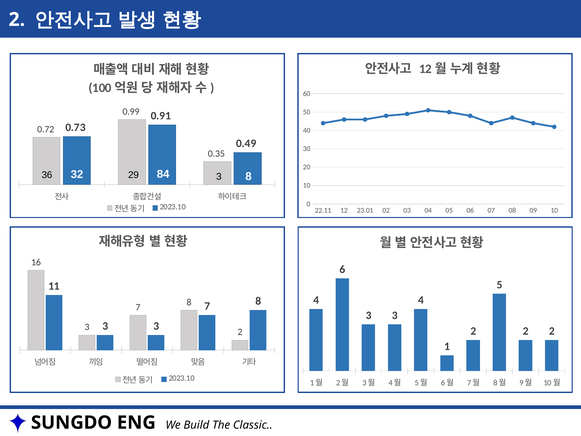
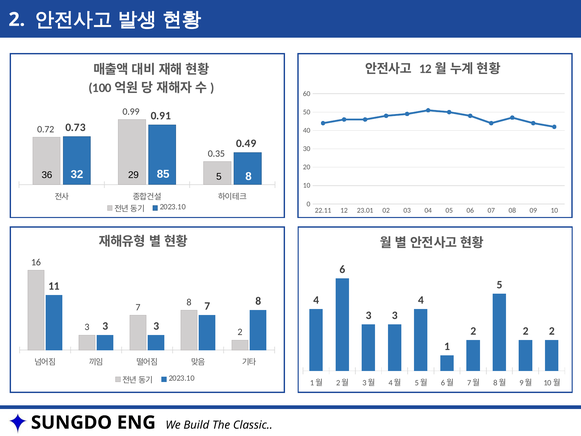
84: 84 -> 85
29 3: 3 -> 5
